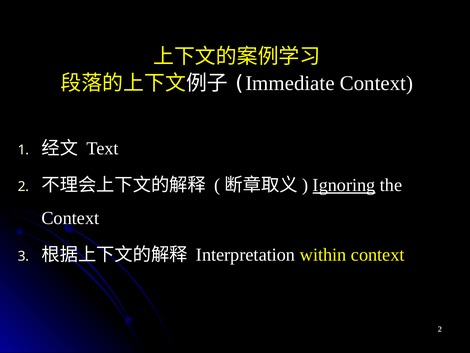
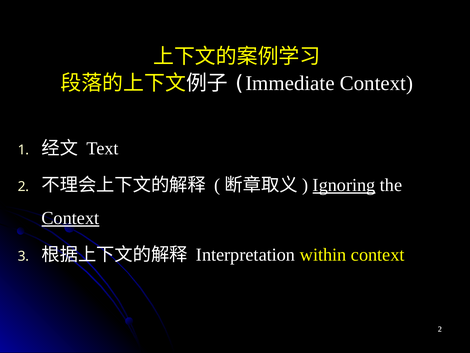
Context at (70, 218) underline: none -> present
